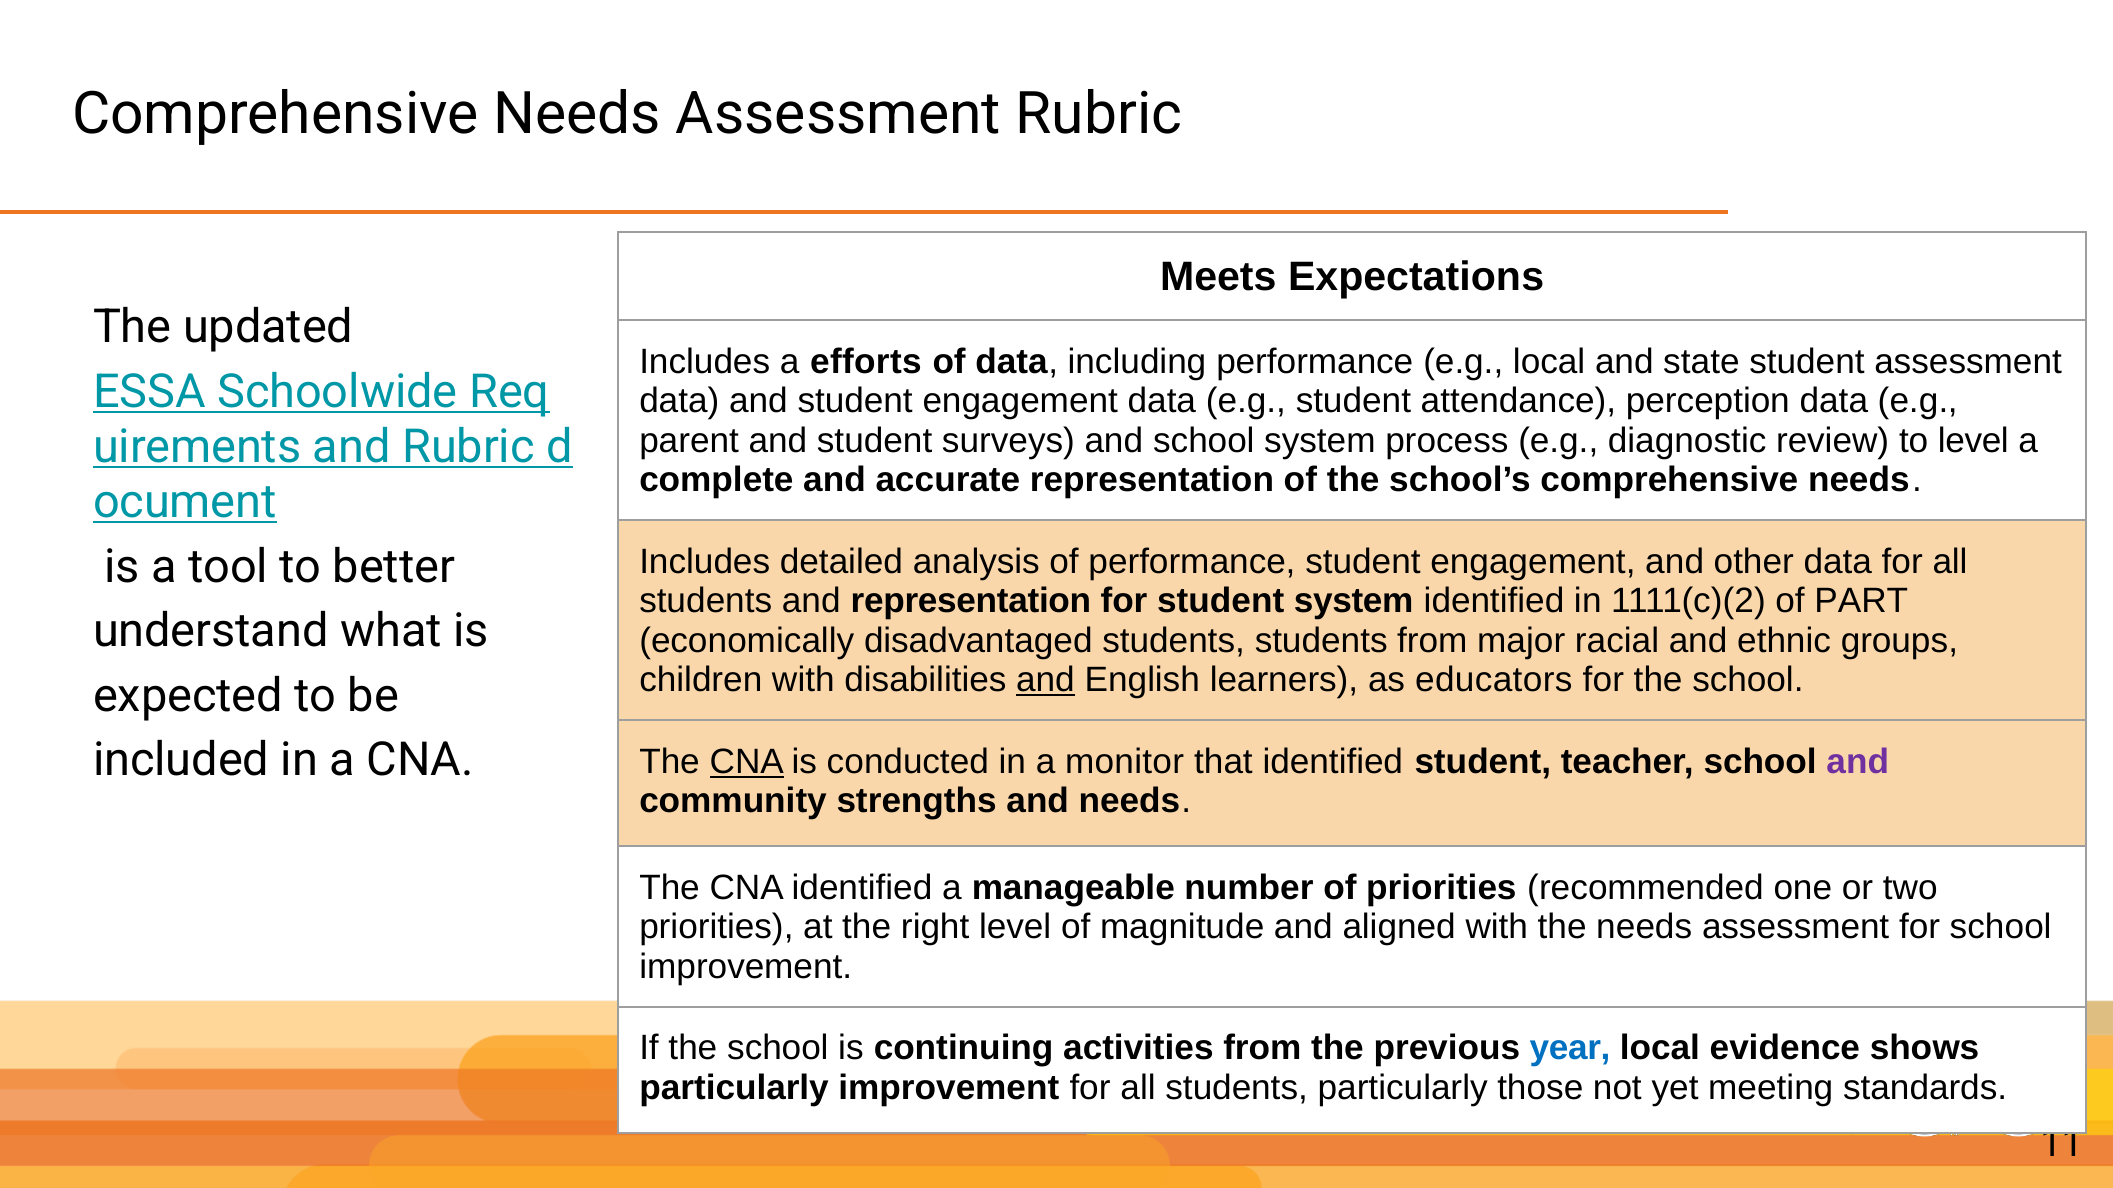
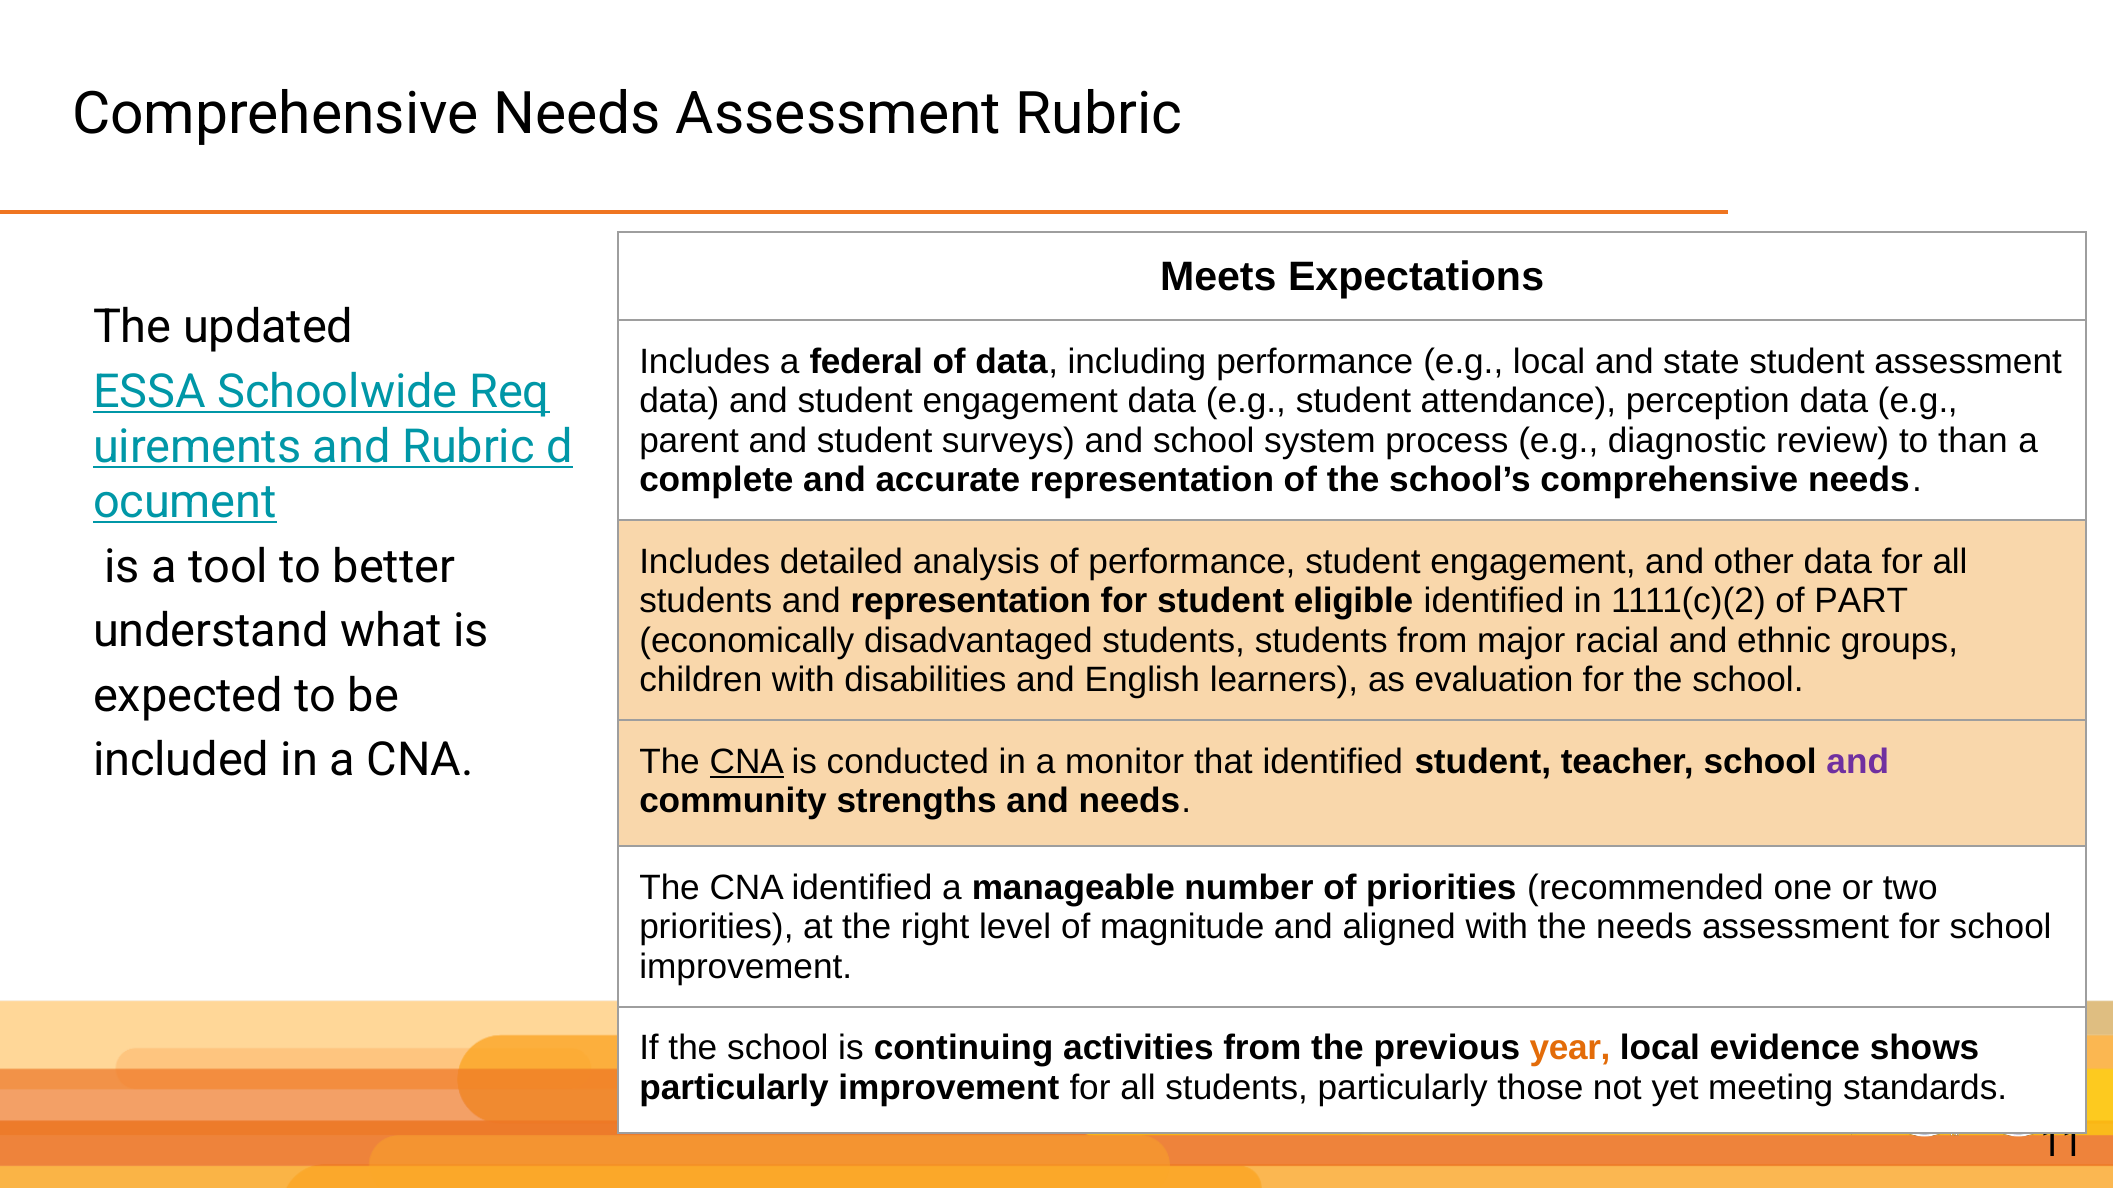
efforts: efforts -> federal
to level: level -> than
student system: system -> eligible
and at (1045, 680) underline: present -> none
educators: educators -> evaluation
year colour: blue -> orange
